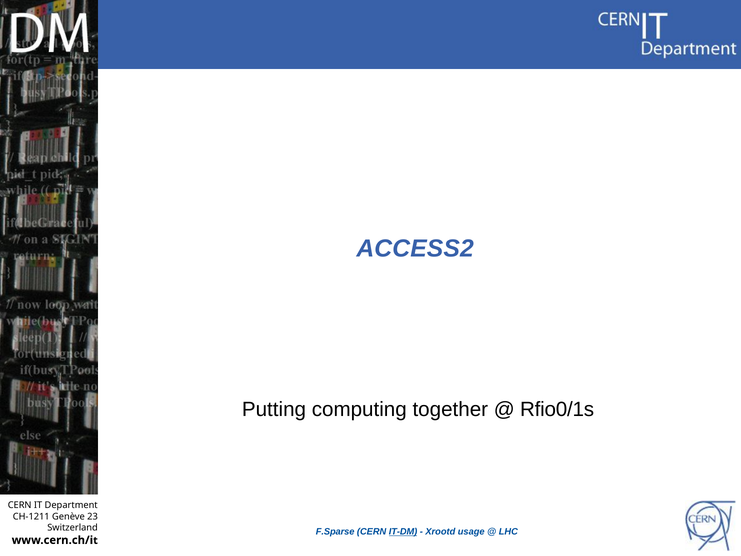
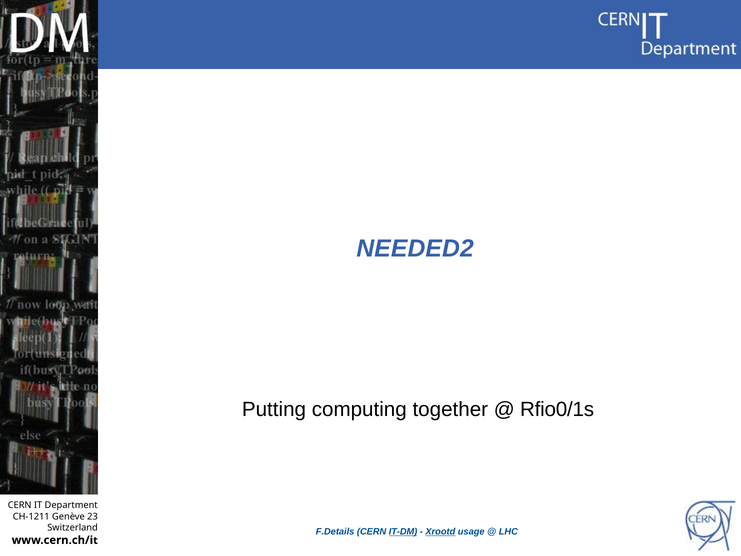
ACCESS2: ACCESS2 -> NEEDED2
F.Sparse: F.Sparse -> F.Details
Xrootd underline: none -> present
